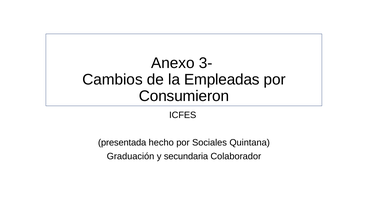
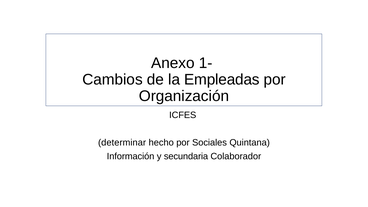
3-: 3- -> 1-
Consumieron: Consumieron -> Organización
presentada: presentada -> determinar
Graduación: Graduación -> Información
